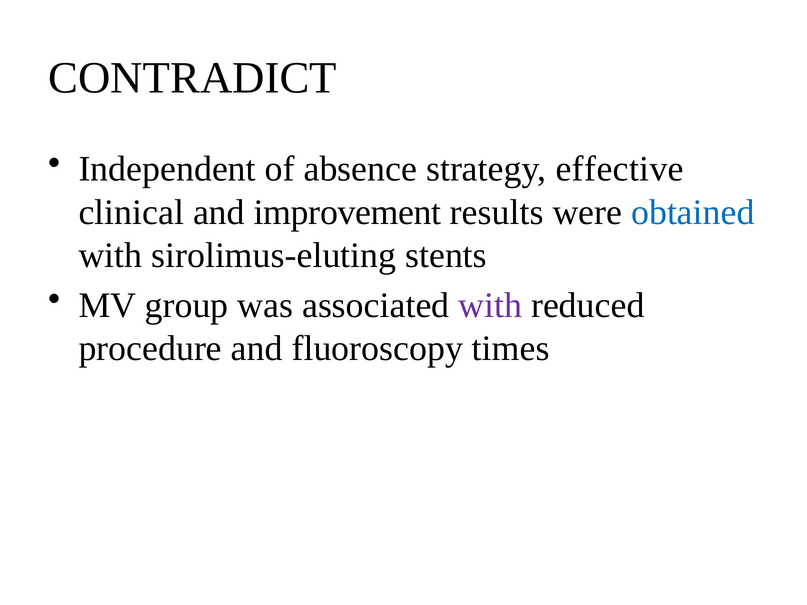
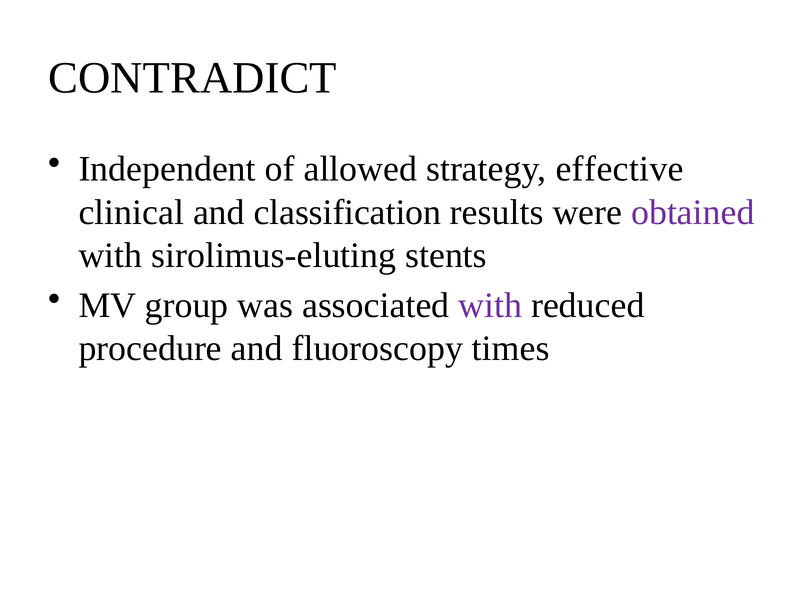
absence: absence -> allowed
improvement: improvement -> classification
obtained colour: blue -> purple
